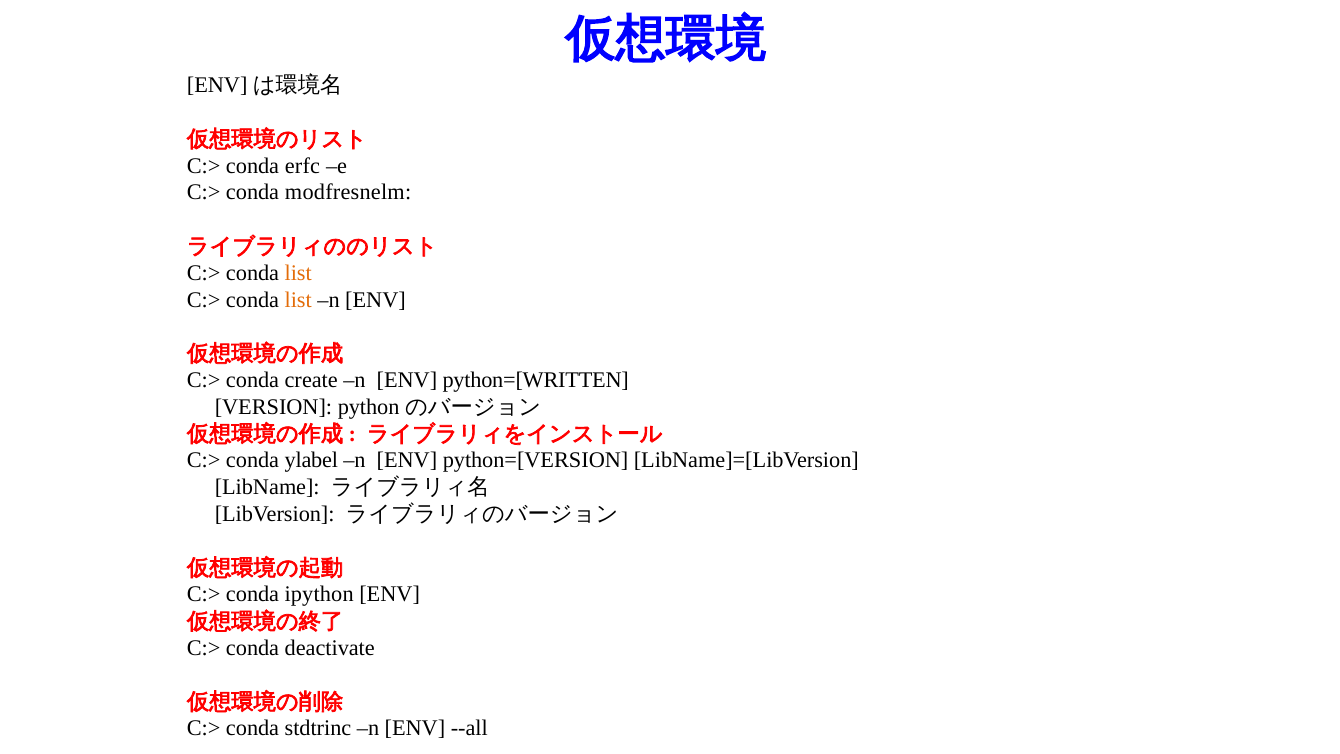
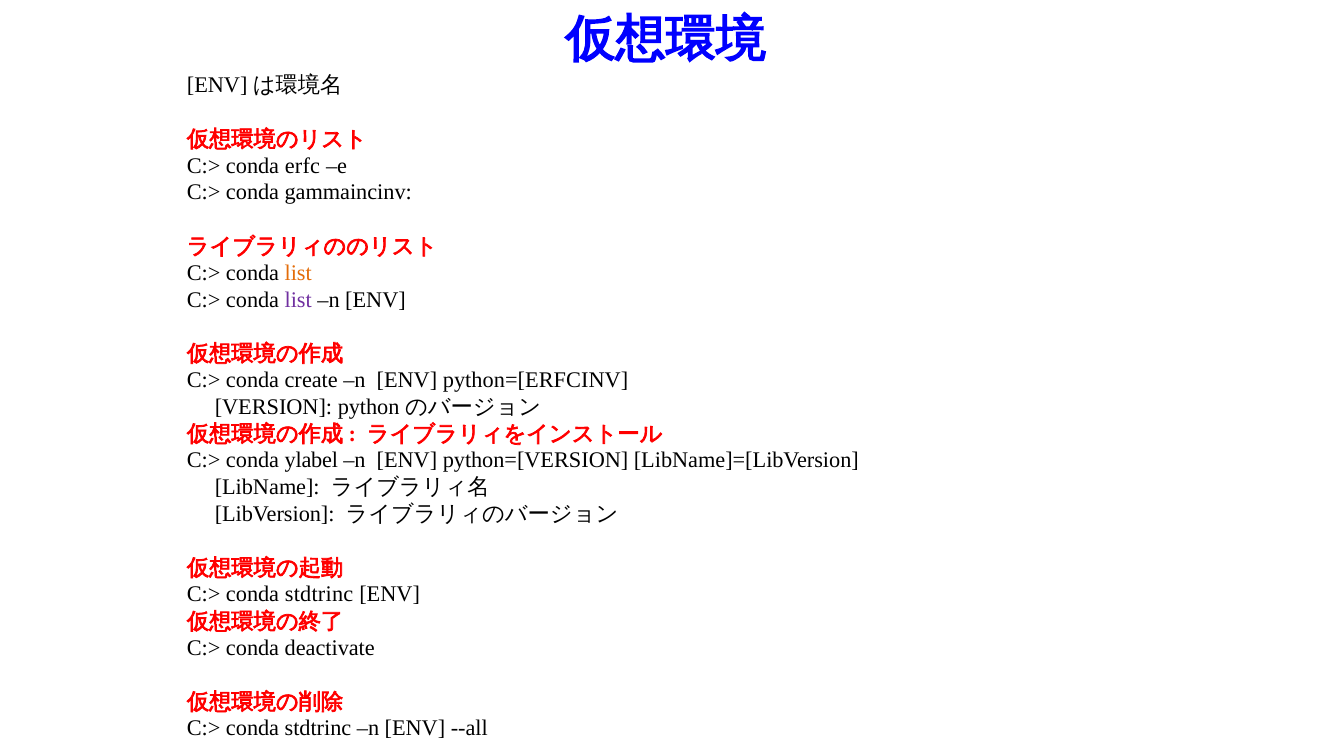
modfresnelm: modfresnelm -> gammaincinv
list at (298, 300) colour: orange -> purple
python=[WRITTEN: python=[WRITTEN -> python=[ERFCINV
ipython at (319, 594): ipython -> stdtrinc
